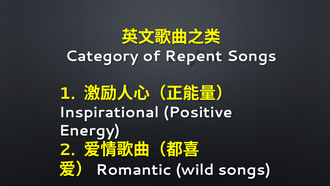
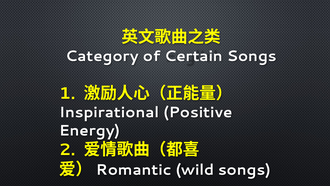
Repent: Repent -> Certain
